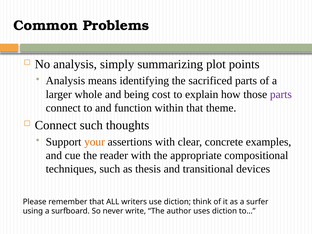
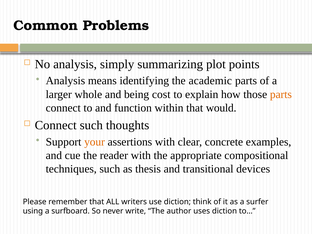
sacrificed: sacrificed -> academic
parts at (281, 94) colour: purple -> orange
theme: theme -> would
